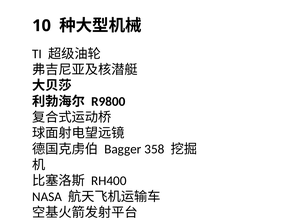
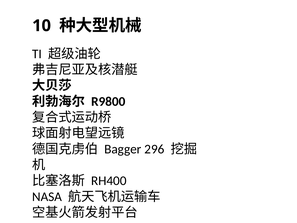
358: 358 -> 296
